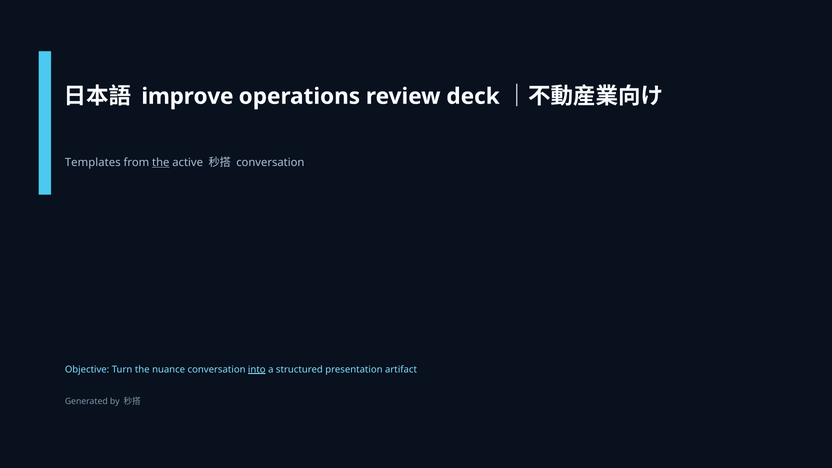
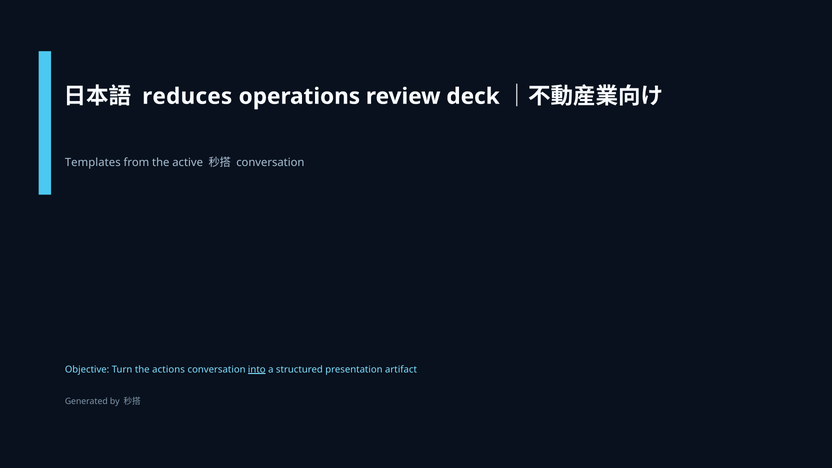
improve: improve -> reduces
the at (161, 162) underline: present -> none
nuance: nuance -> actions
